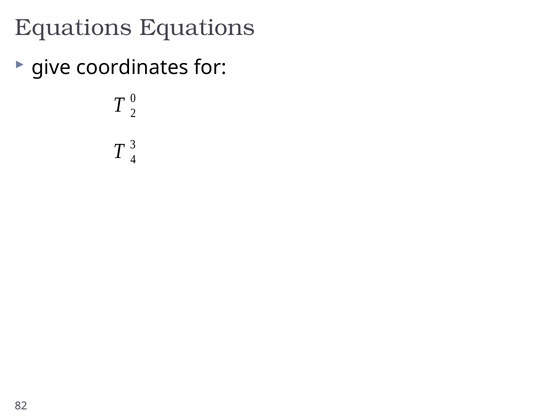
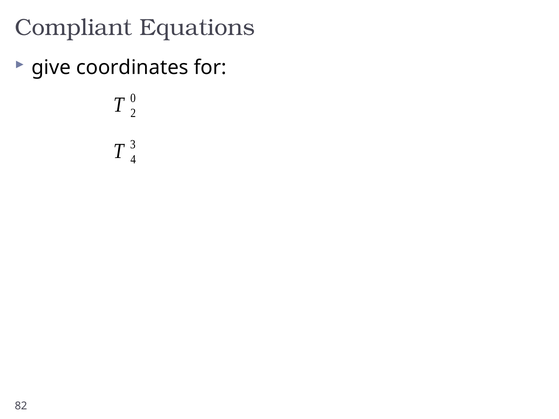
Equations at (73, 28): Equations -> Compliant
